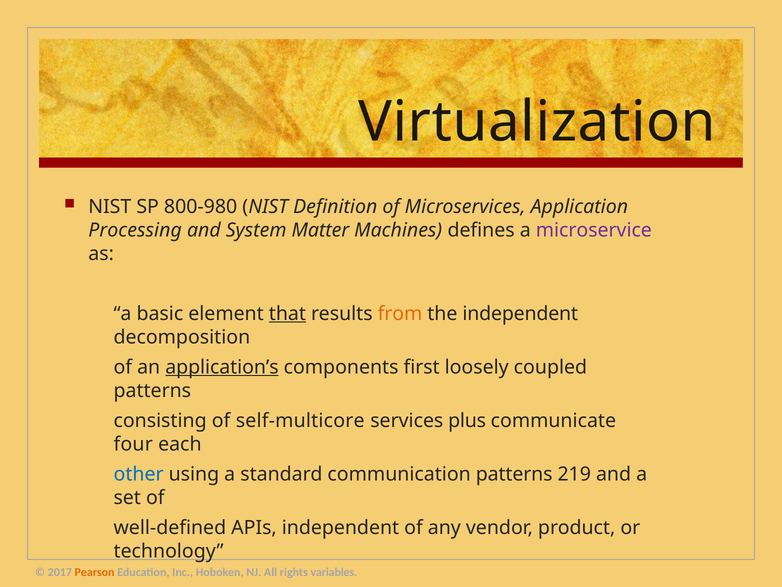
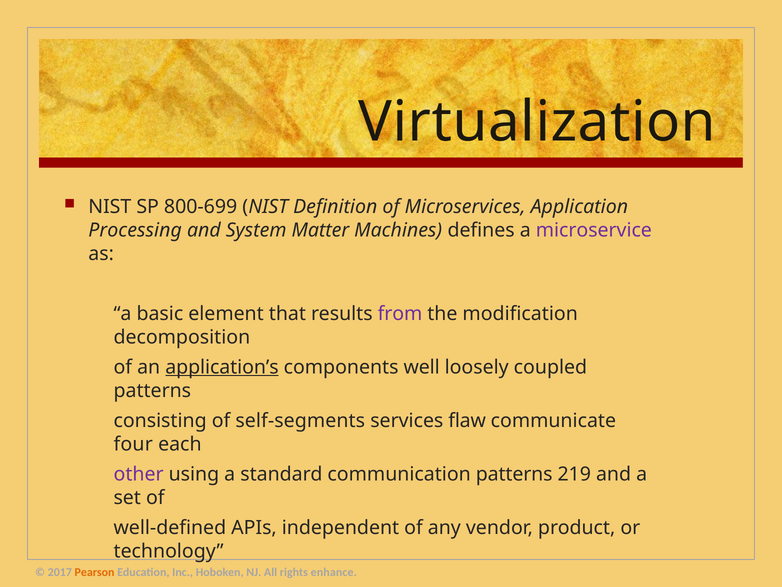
800-980: 800-980 -> 800-699
that underline: present -> none
from colour: orange -> purple
the independent: independent -> modification
first: first -> well
self-multicore: self-multicore -> self-segments
plus: plus -> flaw
other colour: blue -> purple
variables: variables -> enhance
